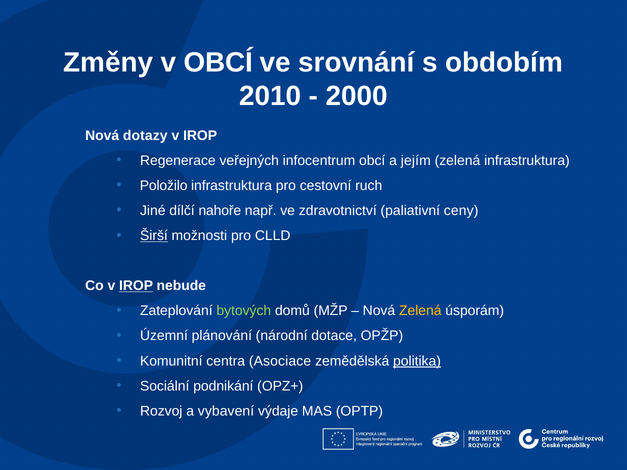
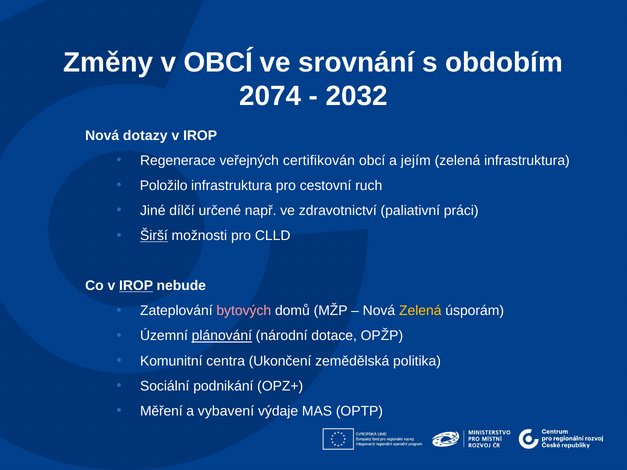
2010: 2010 -> 2074
2000: 2000 -> 2032
infocentrum: infocentrum -> certifikován
nahoře: nahoře -> určené
ceny: ceny -> práci
bytových colour: light green -> pink
plánování underline: none -> present
Asociace: Asociace -> Ukončení
politika underline: present -> none
Rozvoj: Rozvoj -> Měření
